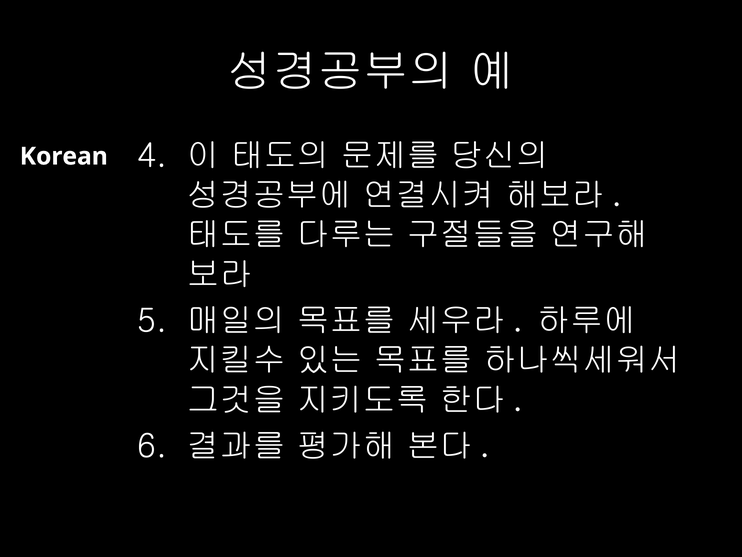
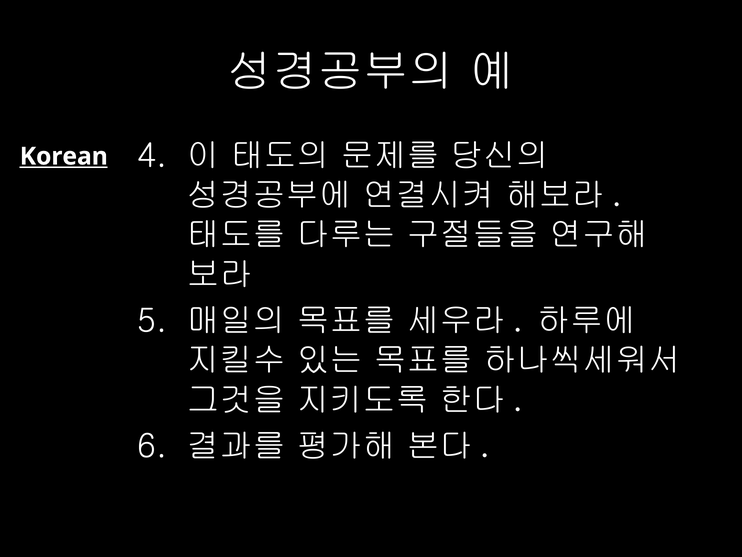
Korean underline: none -> present
